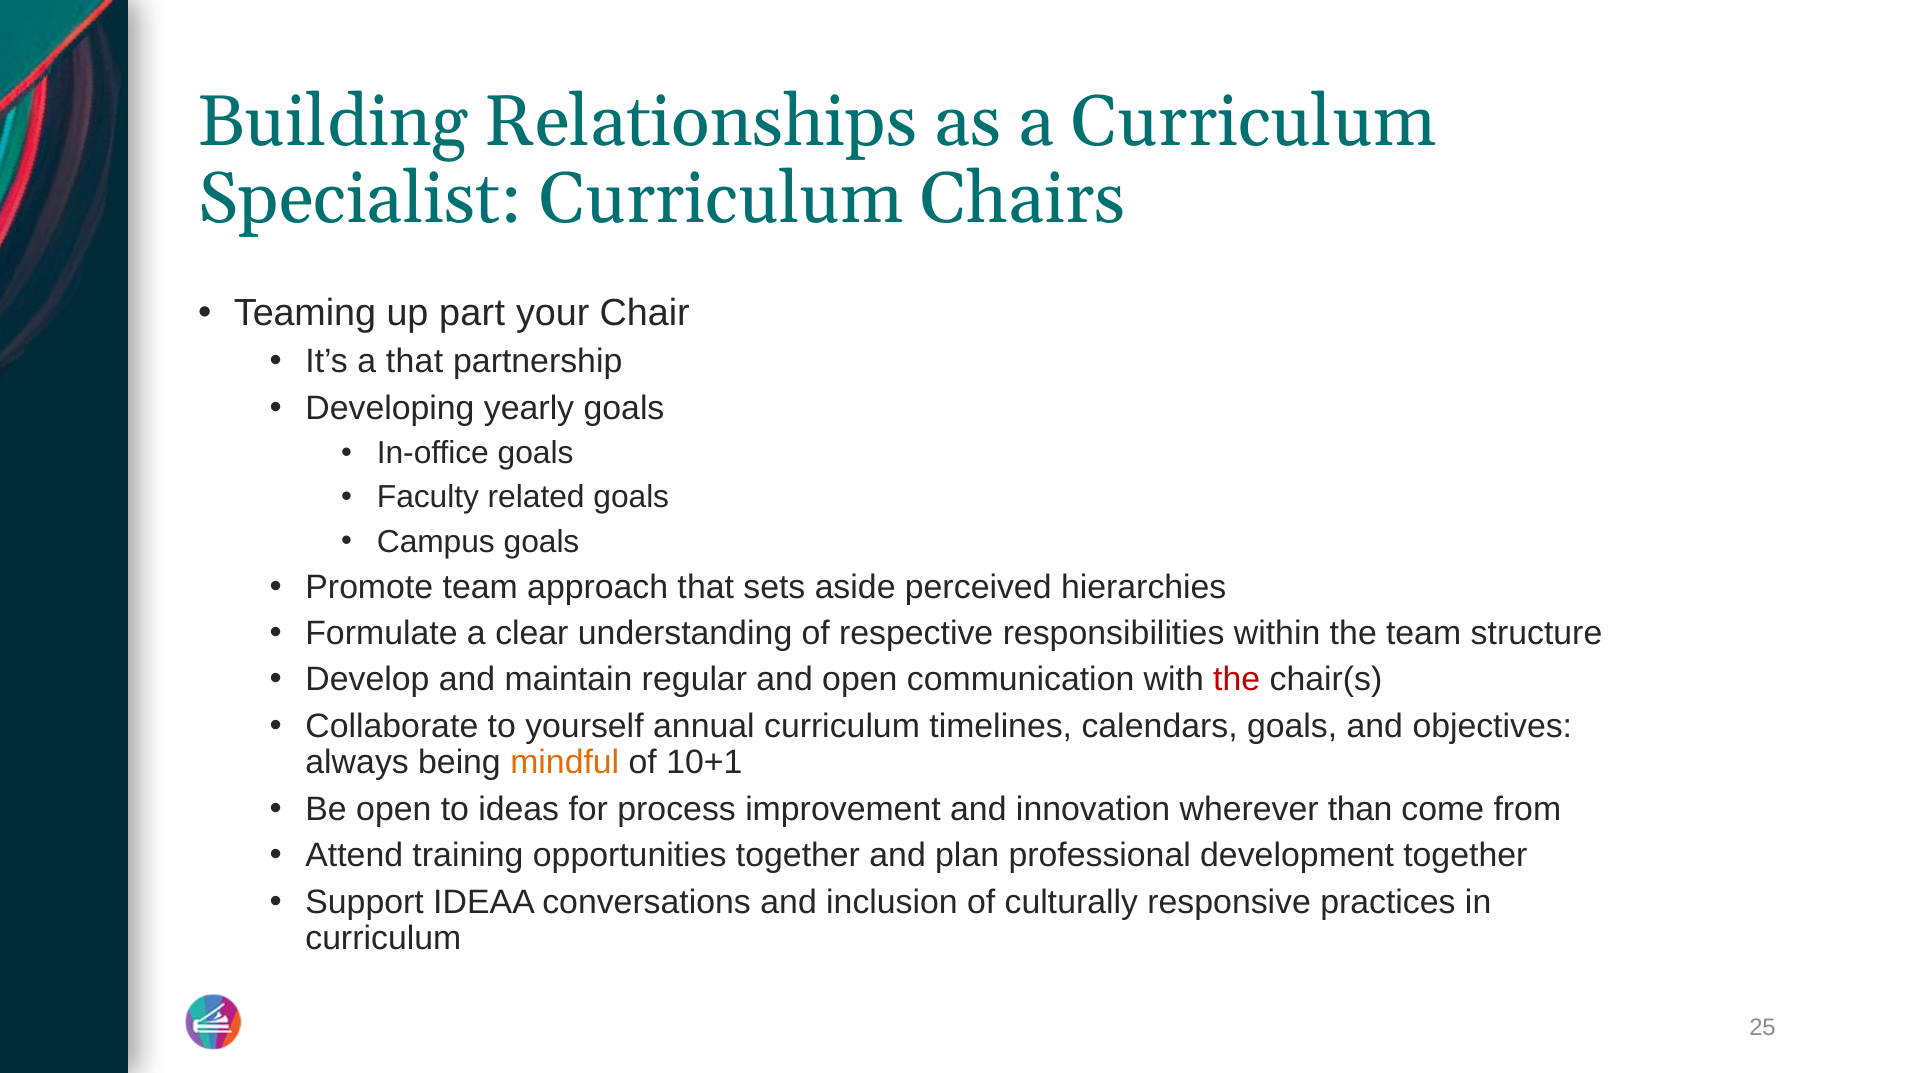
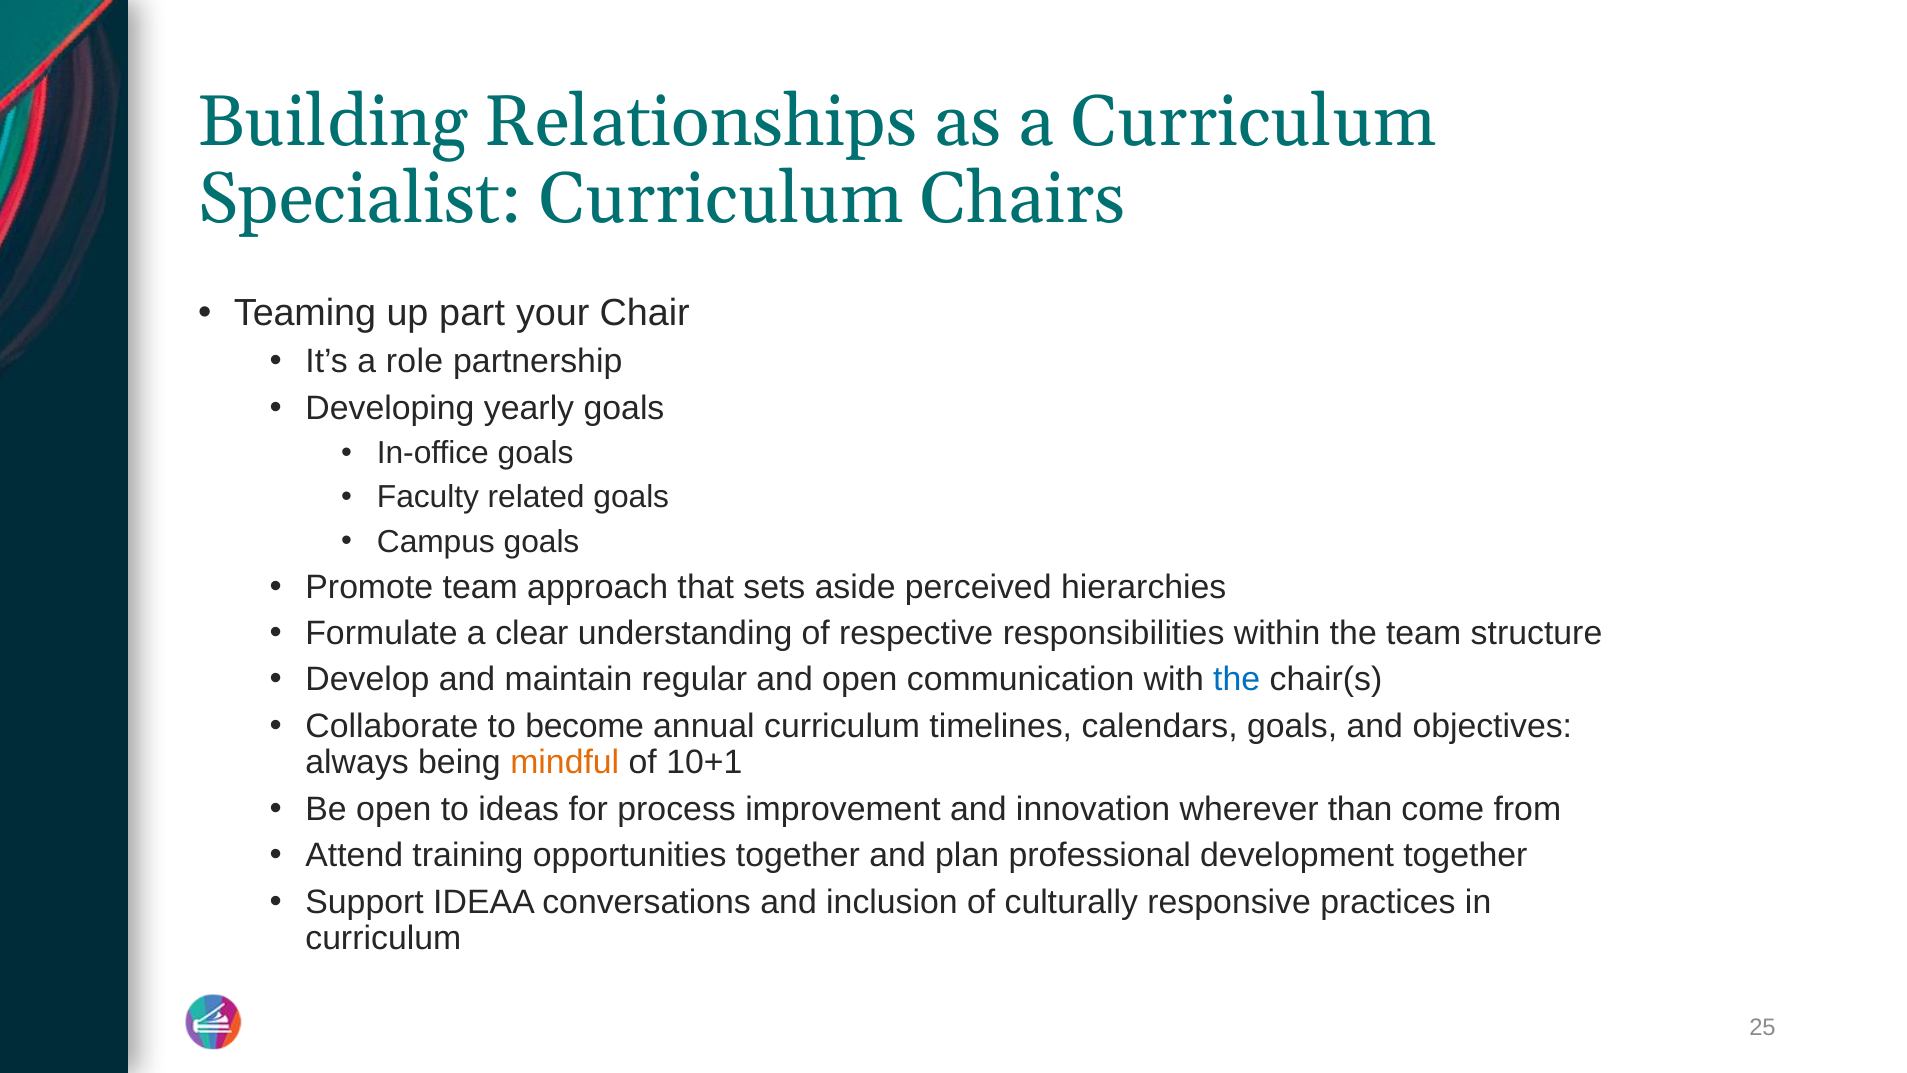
a that: that -> role
the at (1237, 680) colour: red -> blue
yourself: yourself -> become
